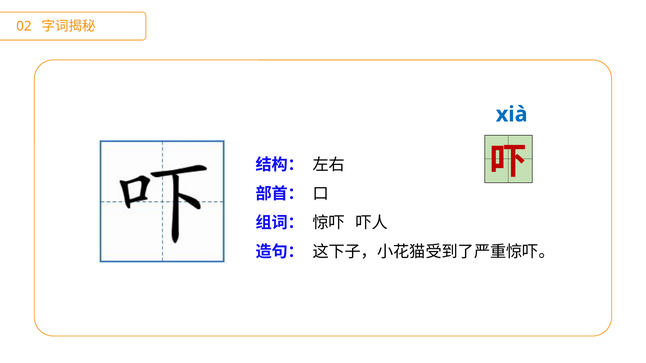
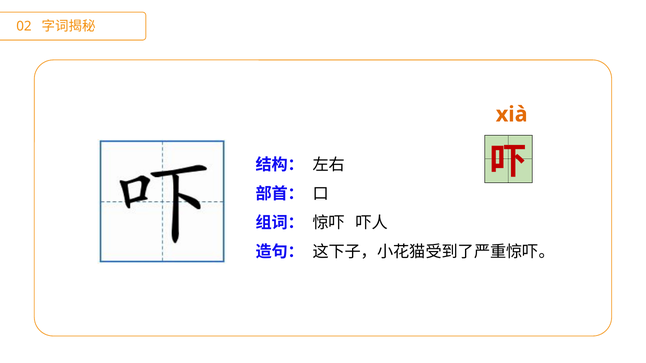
xià colour: blue -> orange
